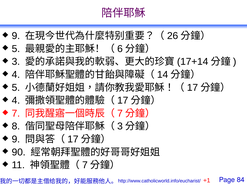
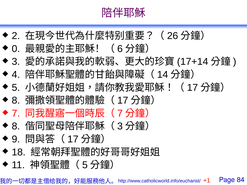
9 at (16, 36): 9 -> 2
5 at (16, 49): 5 -> 0
4 at (16, 101): 4 -> 8
90: 90 -> 18
7 at (85, 165): 7 -> 5
